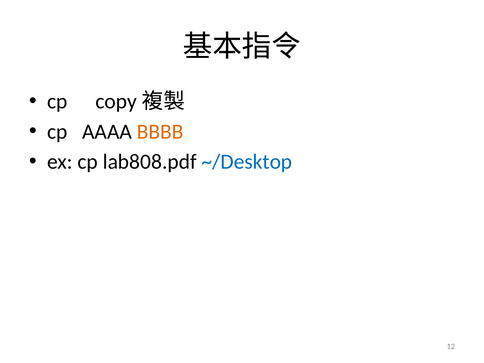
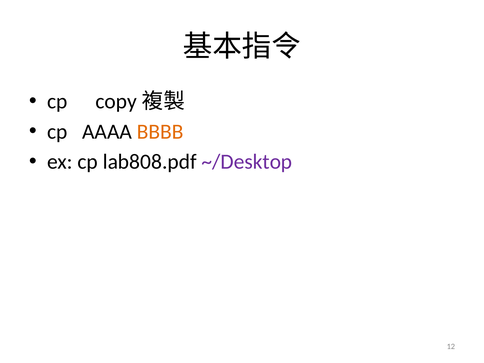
~/Desktop colour: blue -> purple
